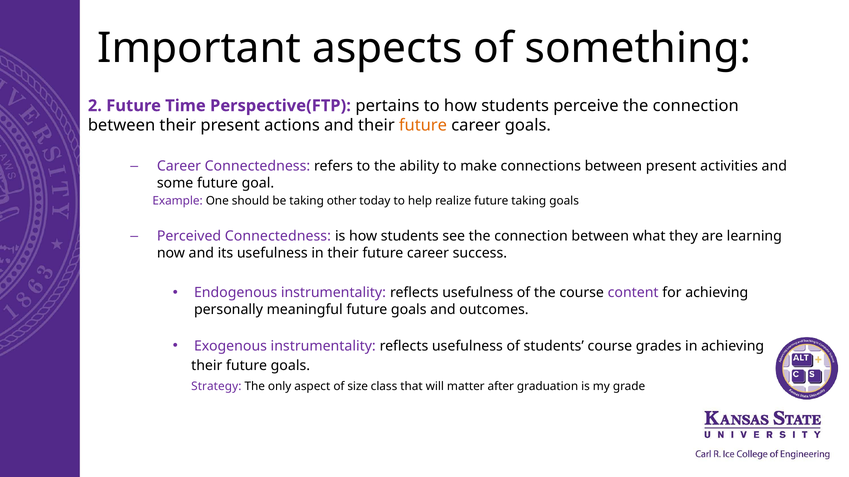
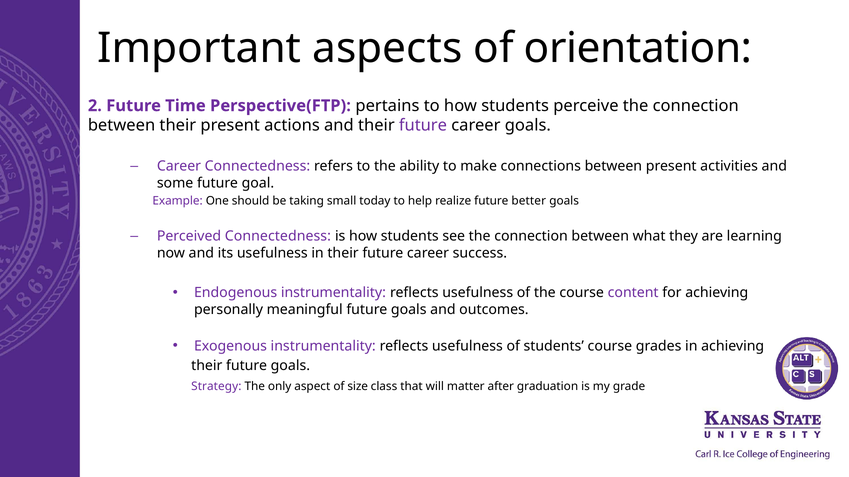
something: something -> orientation
future at (423, 126) colour: orange -> purple
other: other -> small
future taking: taking -> better
